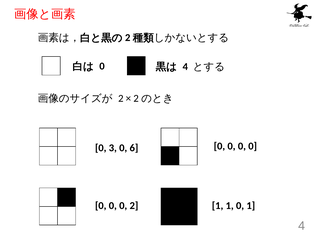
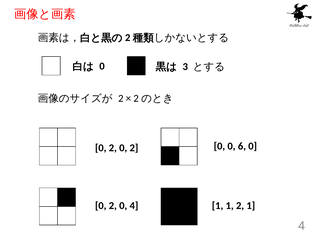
4 at (185, 67): 4 -> 3
0 at (242, 146): 0 -> 6
3 at (113, 148): 3 -> 2
6 at (134, 148): 6 -> 2
0 at (113, 206): 0 -> 2
0 2: 2 -> 4
1 0: 0 -> 2
